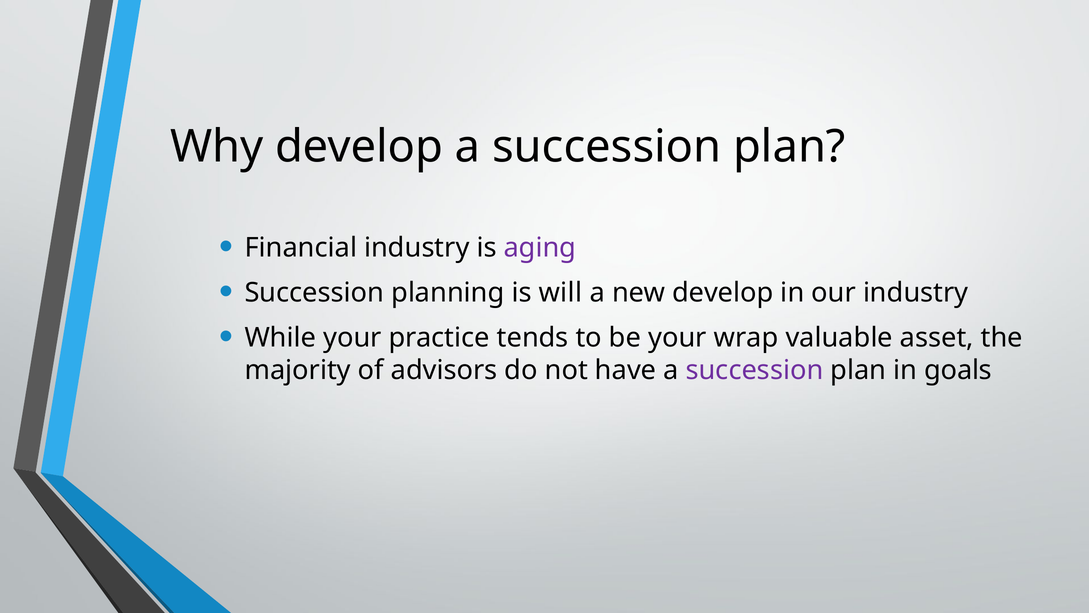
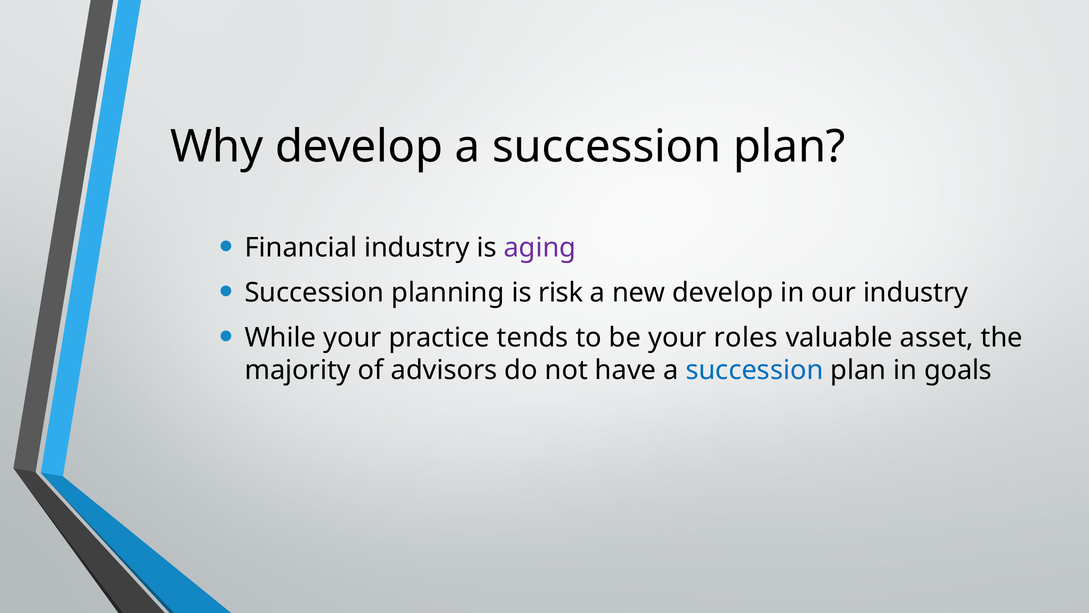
will: will -> risk
wrap: wrap -> roles
succession at (754, 370) colour: purple -> blue
